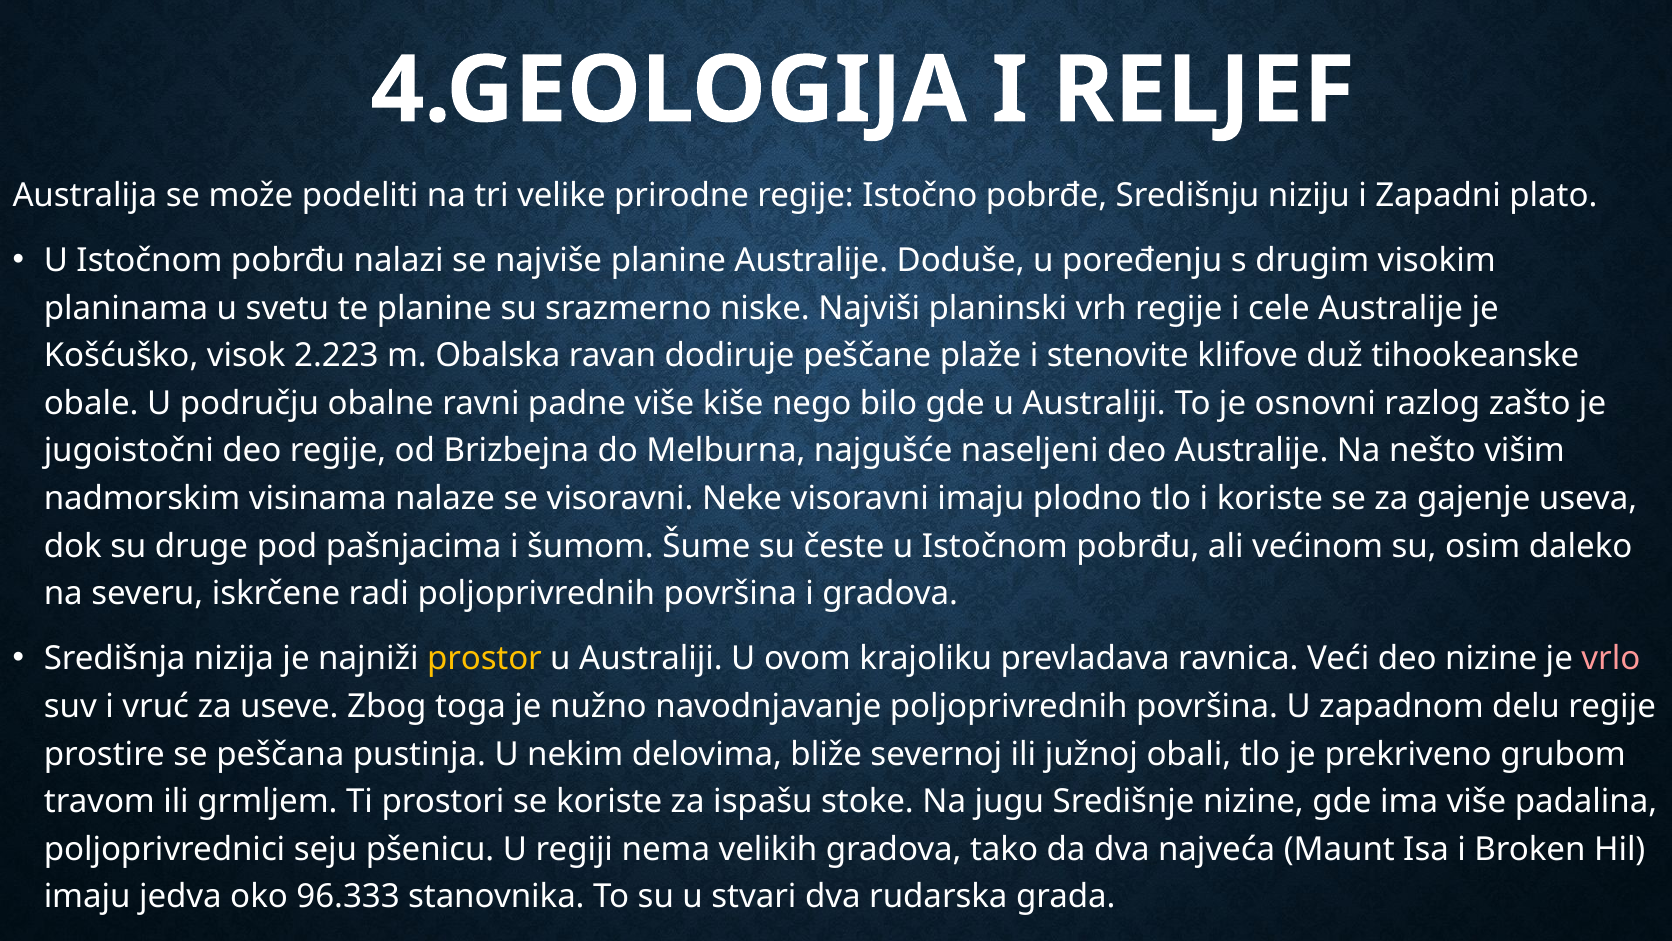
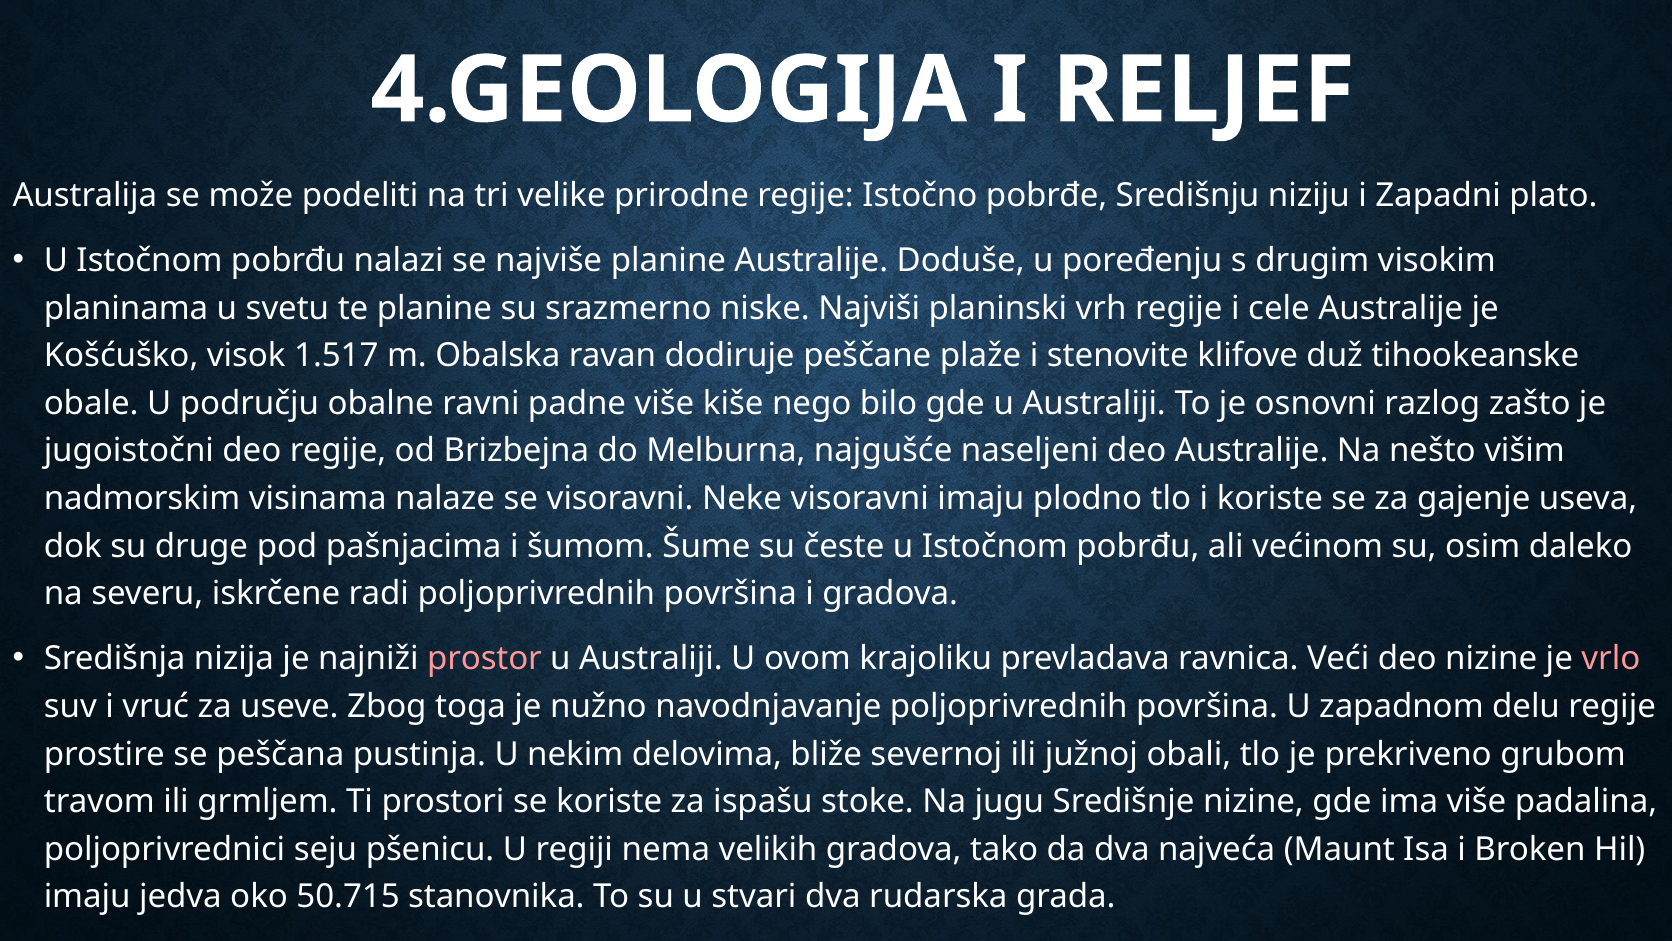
2.223: 2.223 -> 1.517
prostor colour: yellow -> pink
96.333: 96.333 -> 50.715
